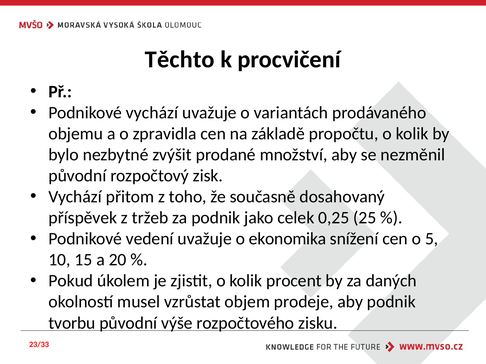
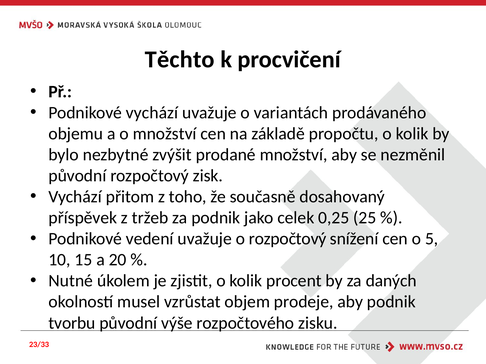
o zpravidla: zpravidla -> množství
o ekonomika: ekonomika -> rozpočtový
Pokud: Pokud -> Nutné
